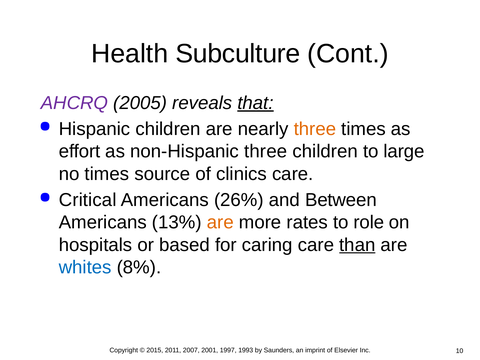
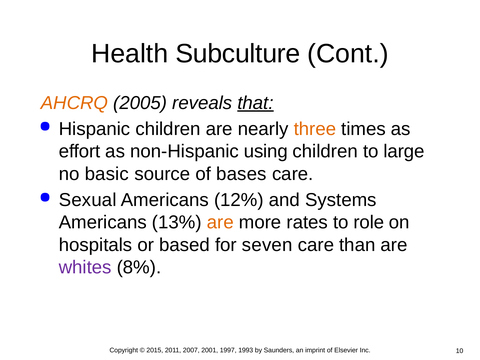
AHCRQ colour: purple -> orange
non-Hispanic three: three -> using
no times: times -> basic
clinics: clinics -> bases
Critical: Critical -> Sexual
26%: 26% -> 12%
Between: Between -> Systems
caring: caring -> seven
than underline: present -> none
whites colour: blue -> purple
